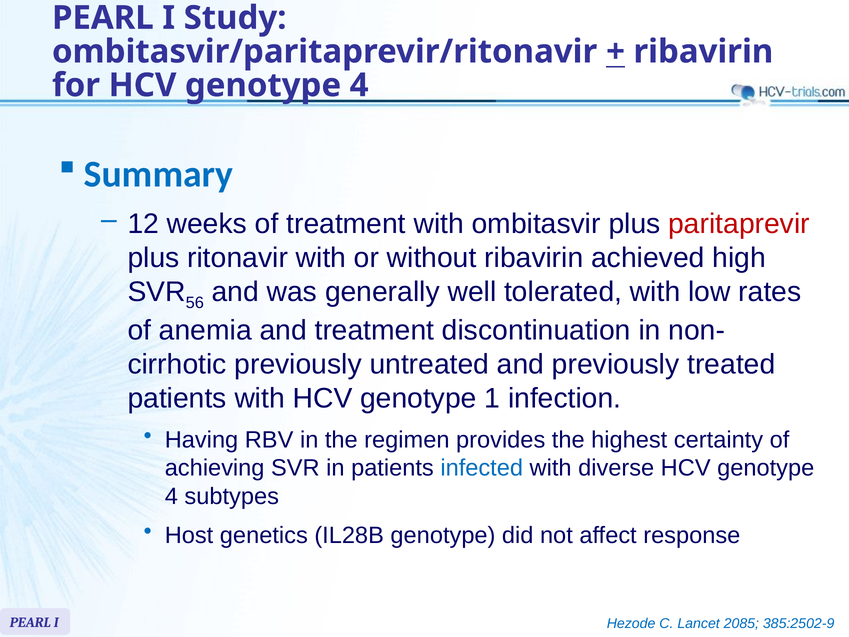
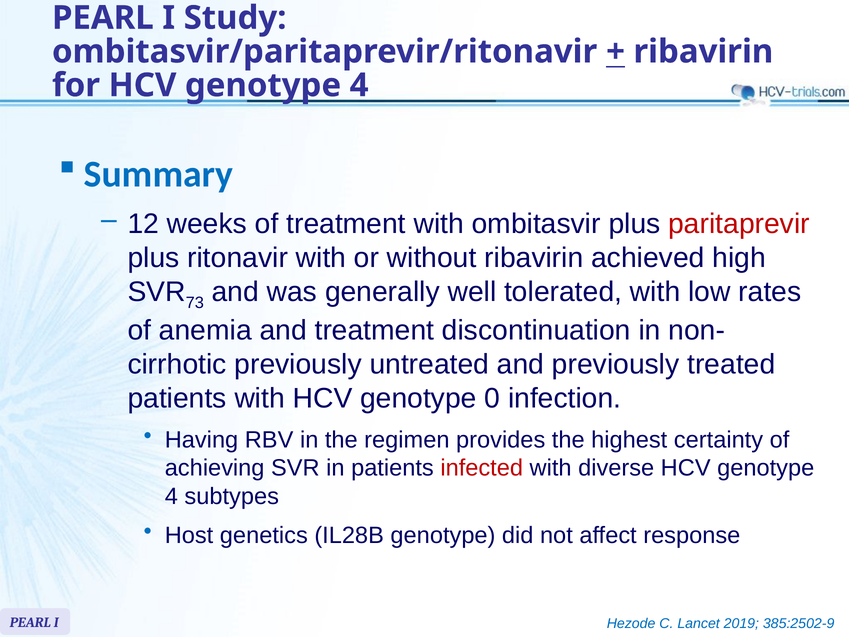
56: 56 -> 73
1: 1 -> 0
infected colour: blue -> red
2085: 2085 -> 2019
